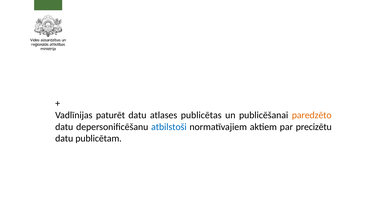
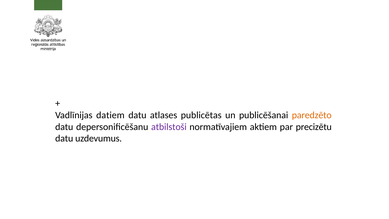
paturēt: paturēt -> datiem
atbilstoši colour: blue -> purple
publicētam: publicētam -> uzdevumus
